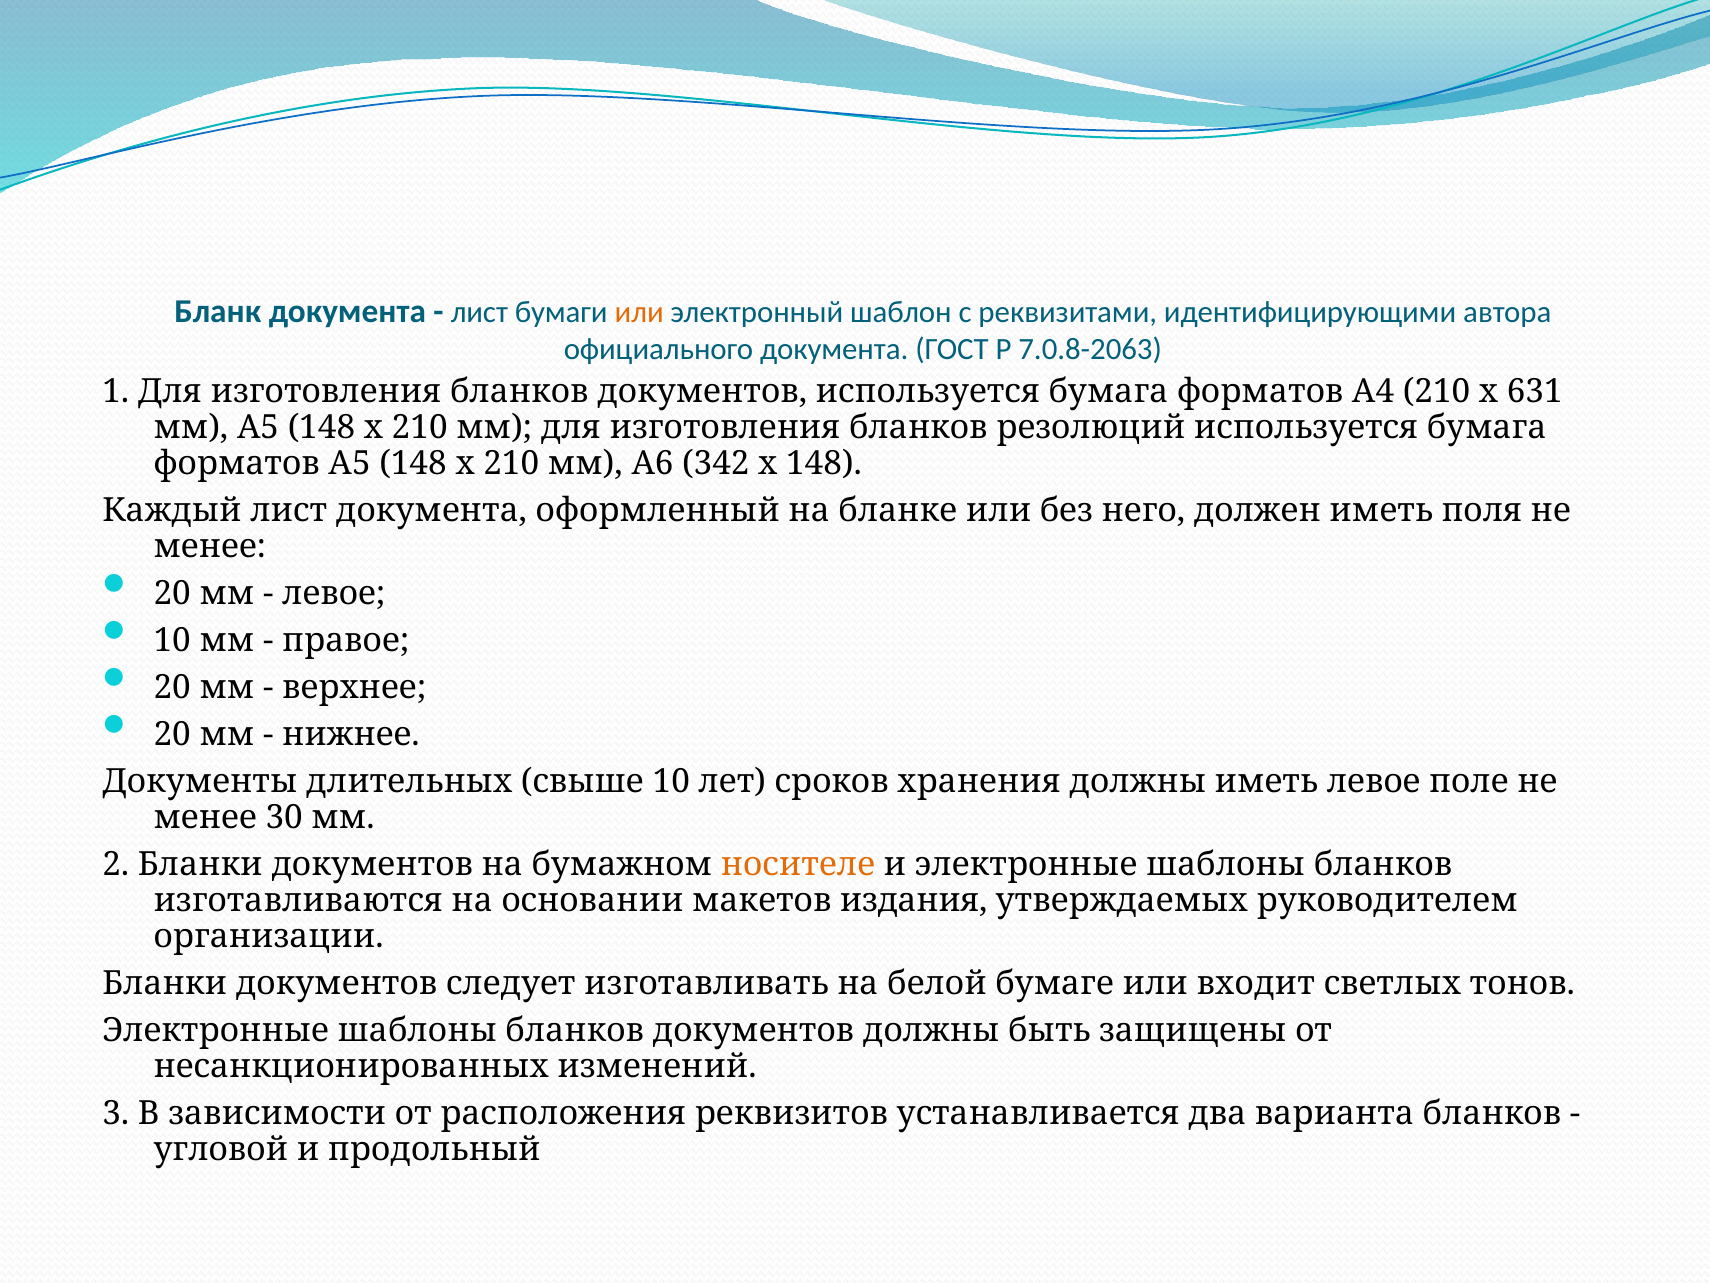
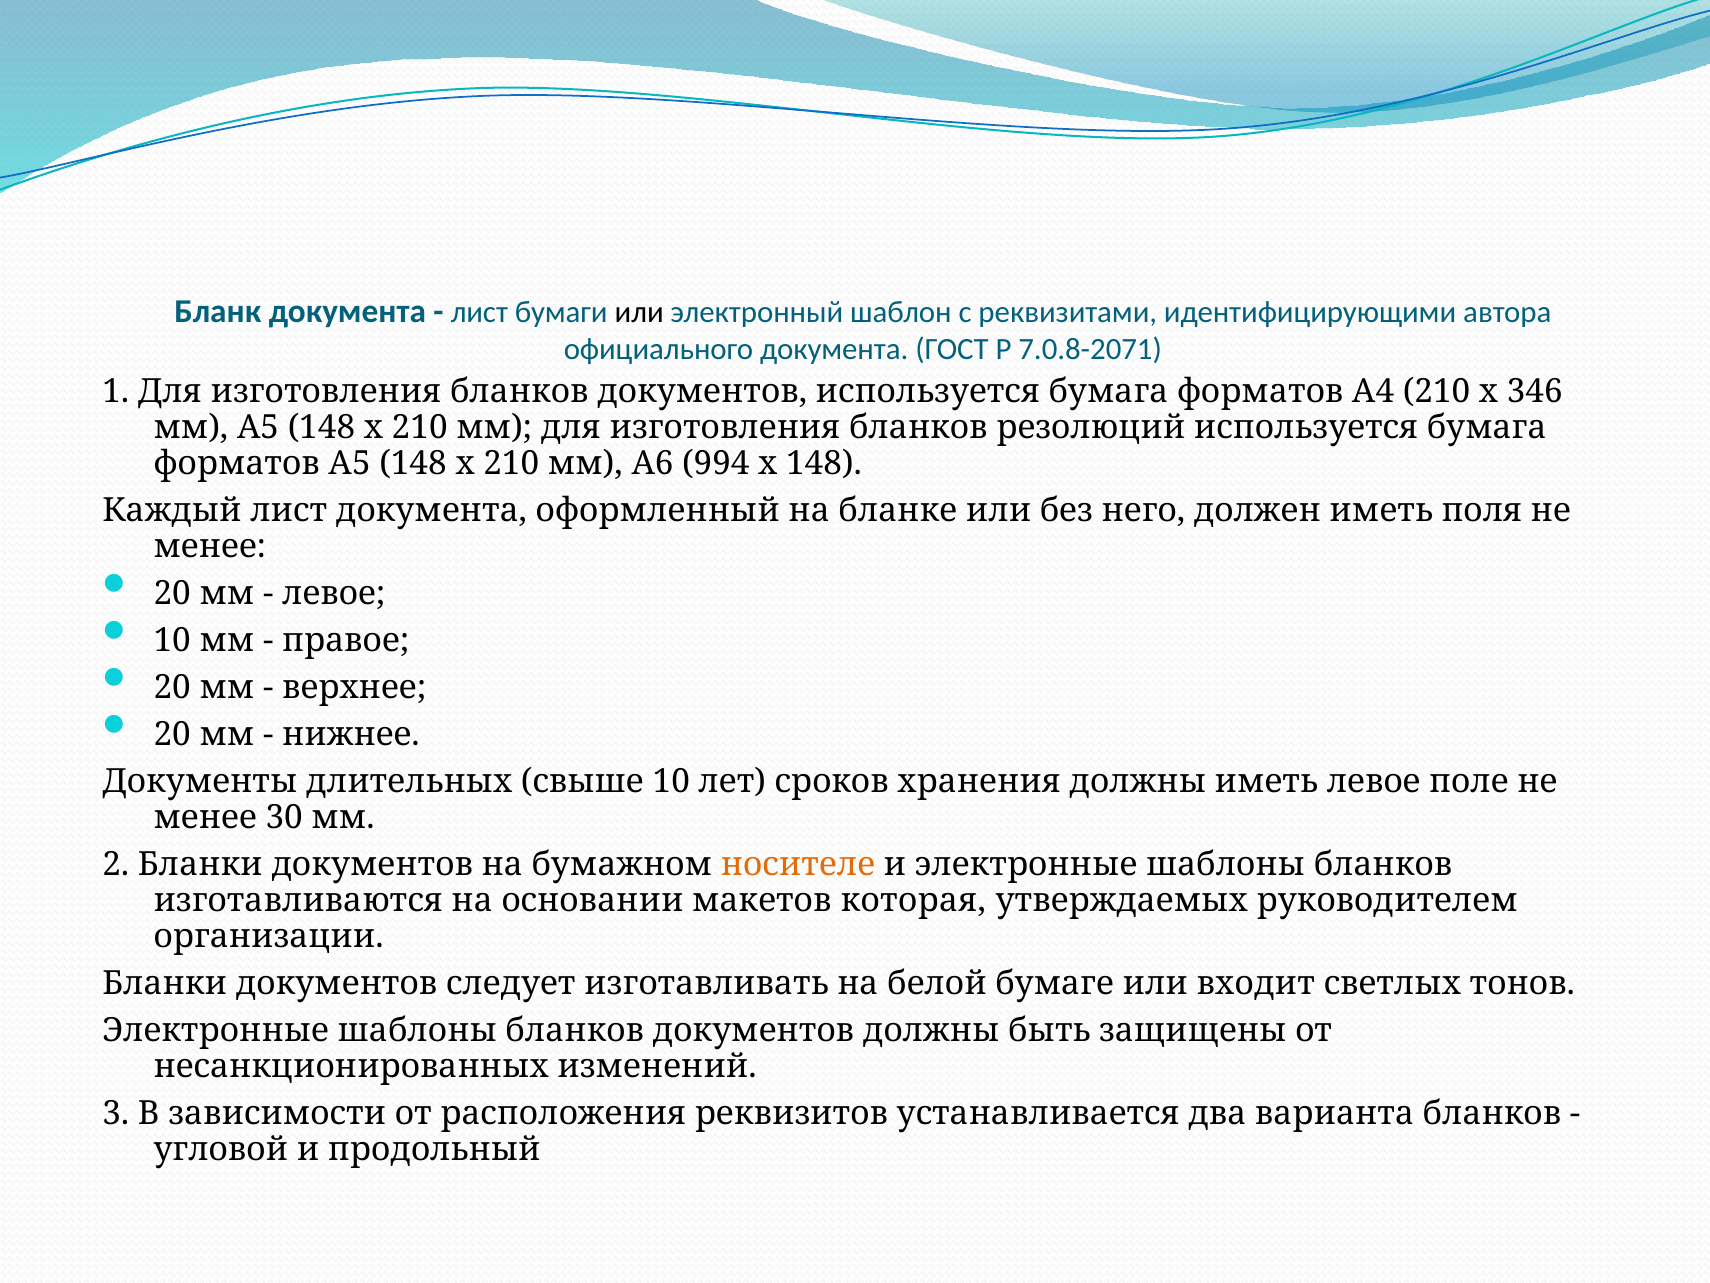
или at (639, 312) colour: orange -> black
7.0.8-2063: 7.0.8-2063 -> 7.0.8-2071
631: 631 -> 346
342: 342 -> 994
издания: издания -> которая
